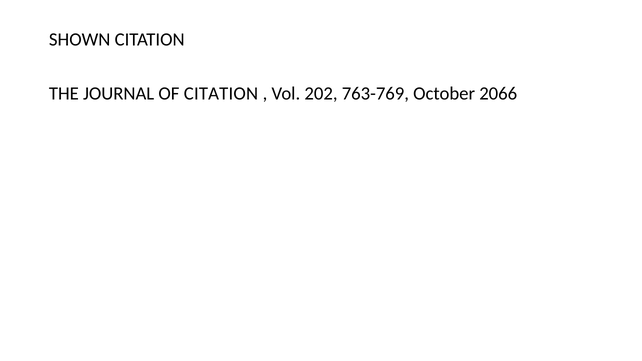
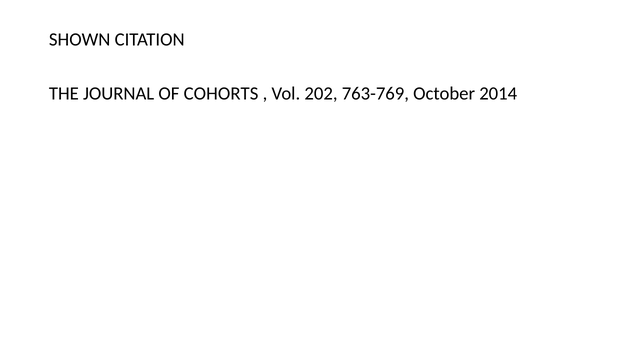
OF CITATION: CITATION -> COHORTS
2066: 2066 -> 2014
